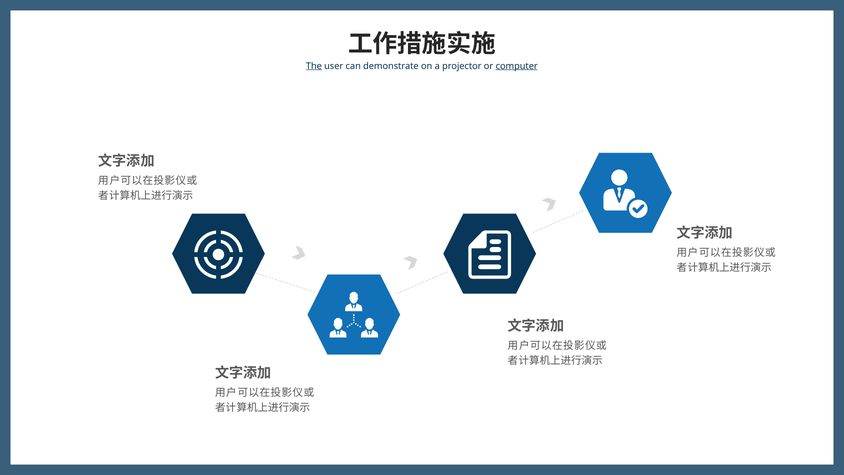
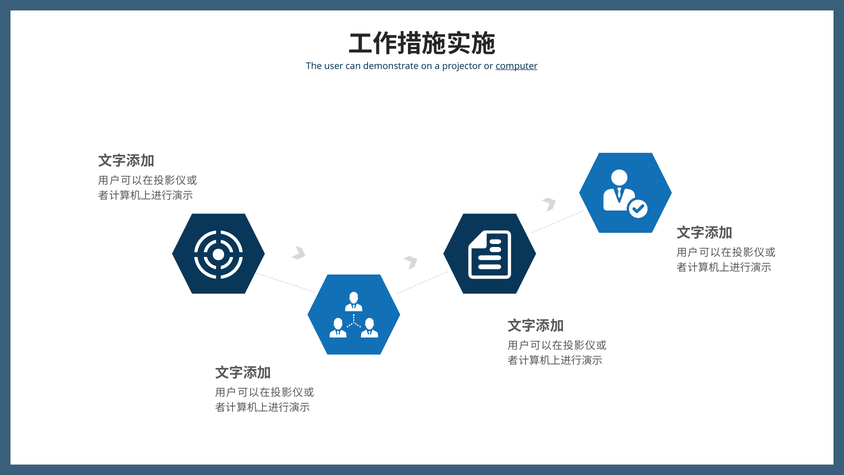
The underline: present -> none
